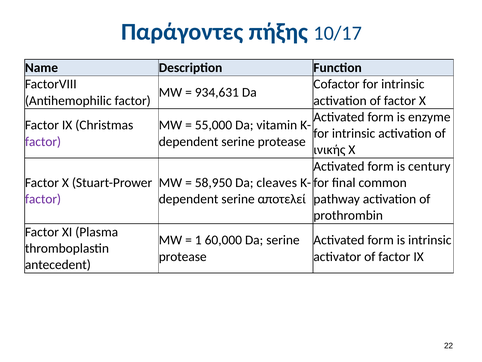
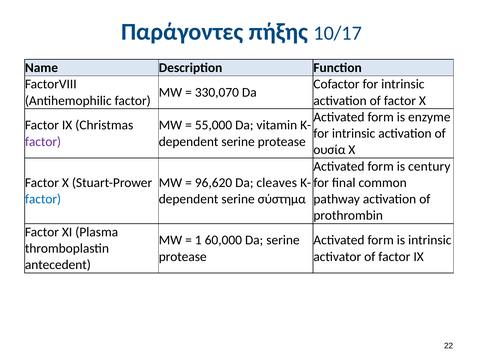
934,631: 934,631 -> 330,070
ινικής: ινικής -> ουσία
58,950: 58,950 -> 96,620
factor at (43, 199) colour: purple -> blue
αποτελεί: αποτελεί -> σύστημα
